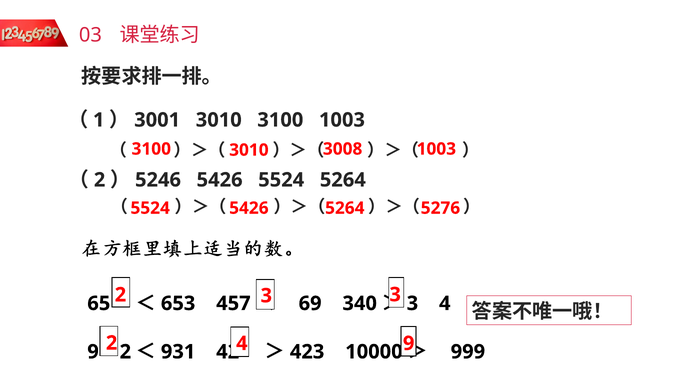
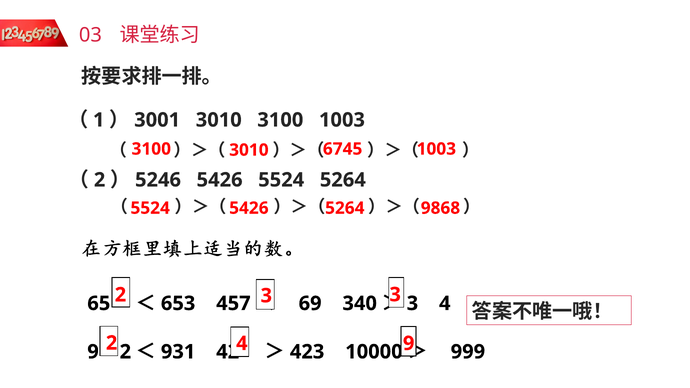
3008: 3008 -> 6745
5276: 5276 -> 9868
